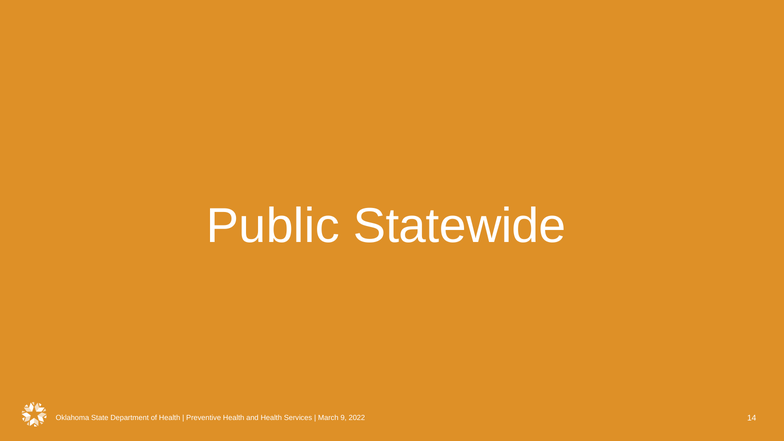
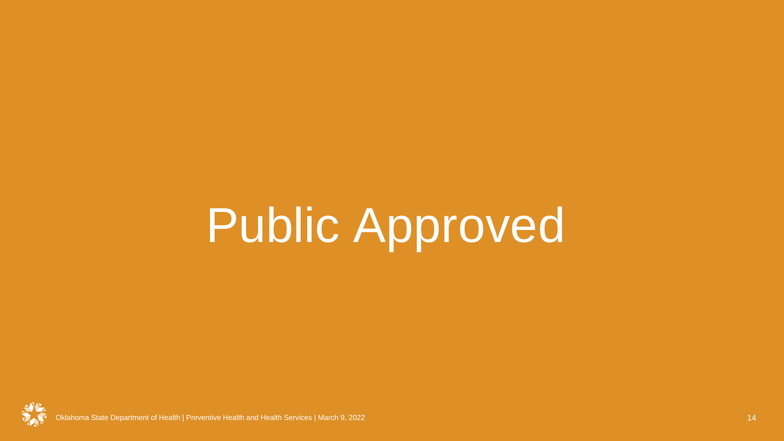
Statewide: Statewide -> Approved
